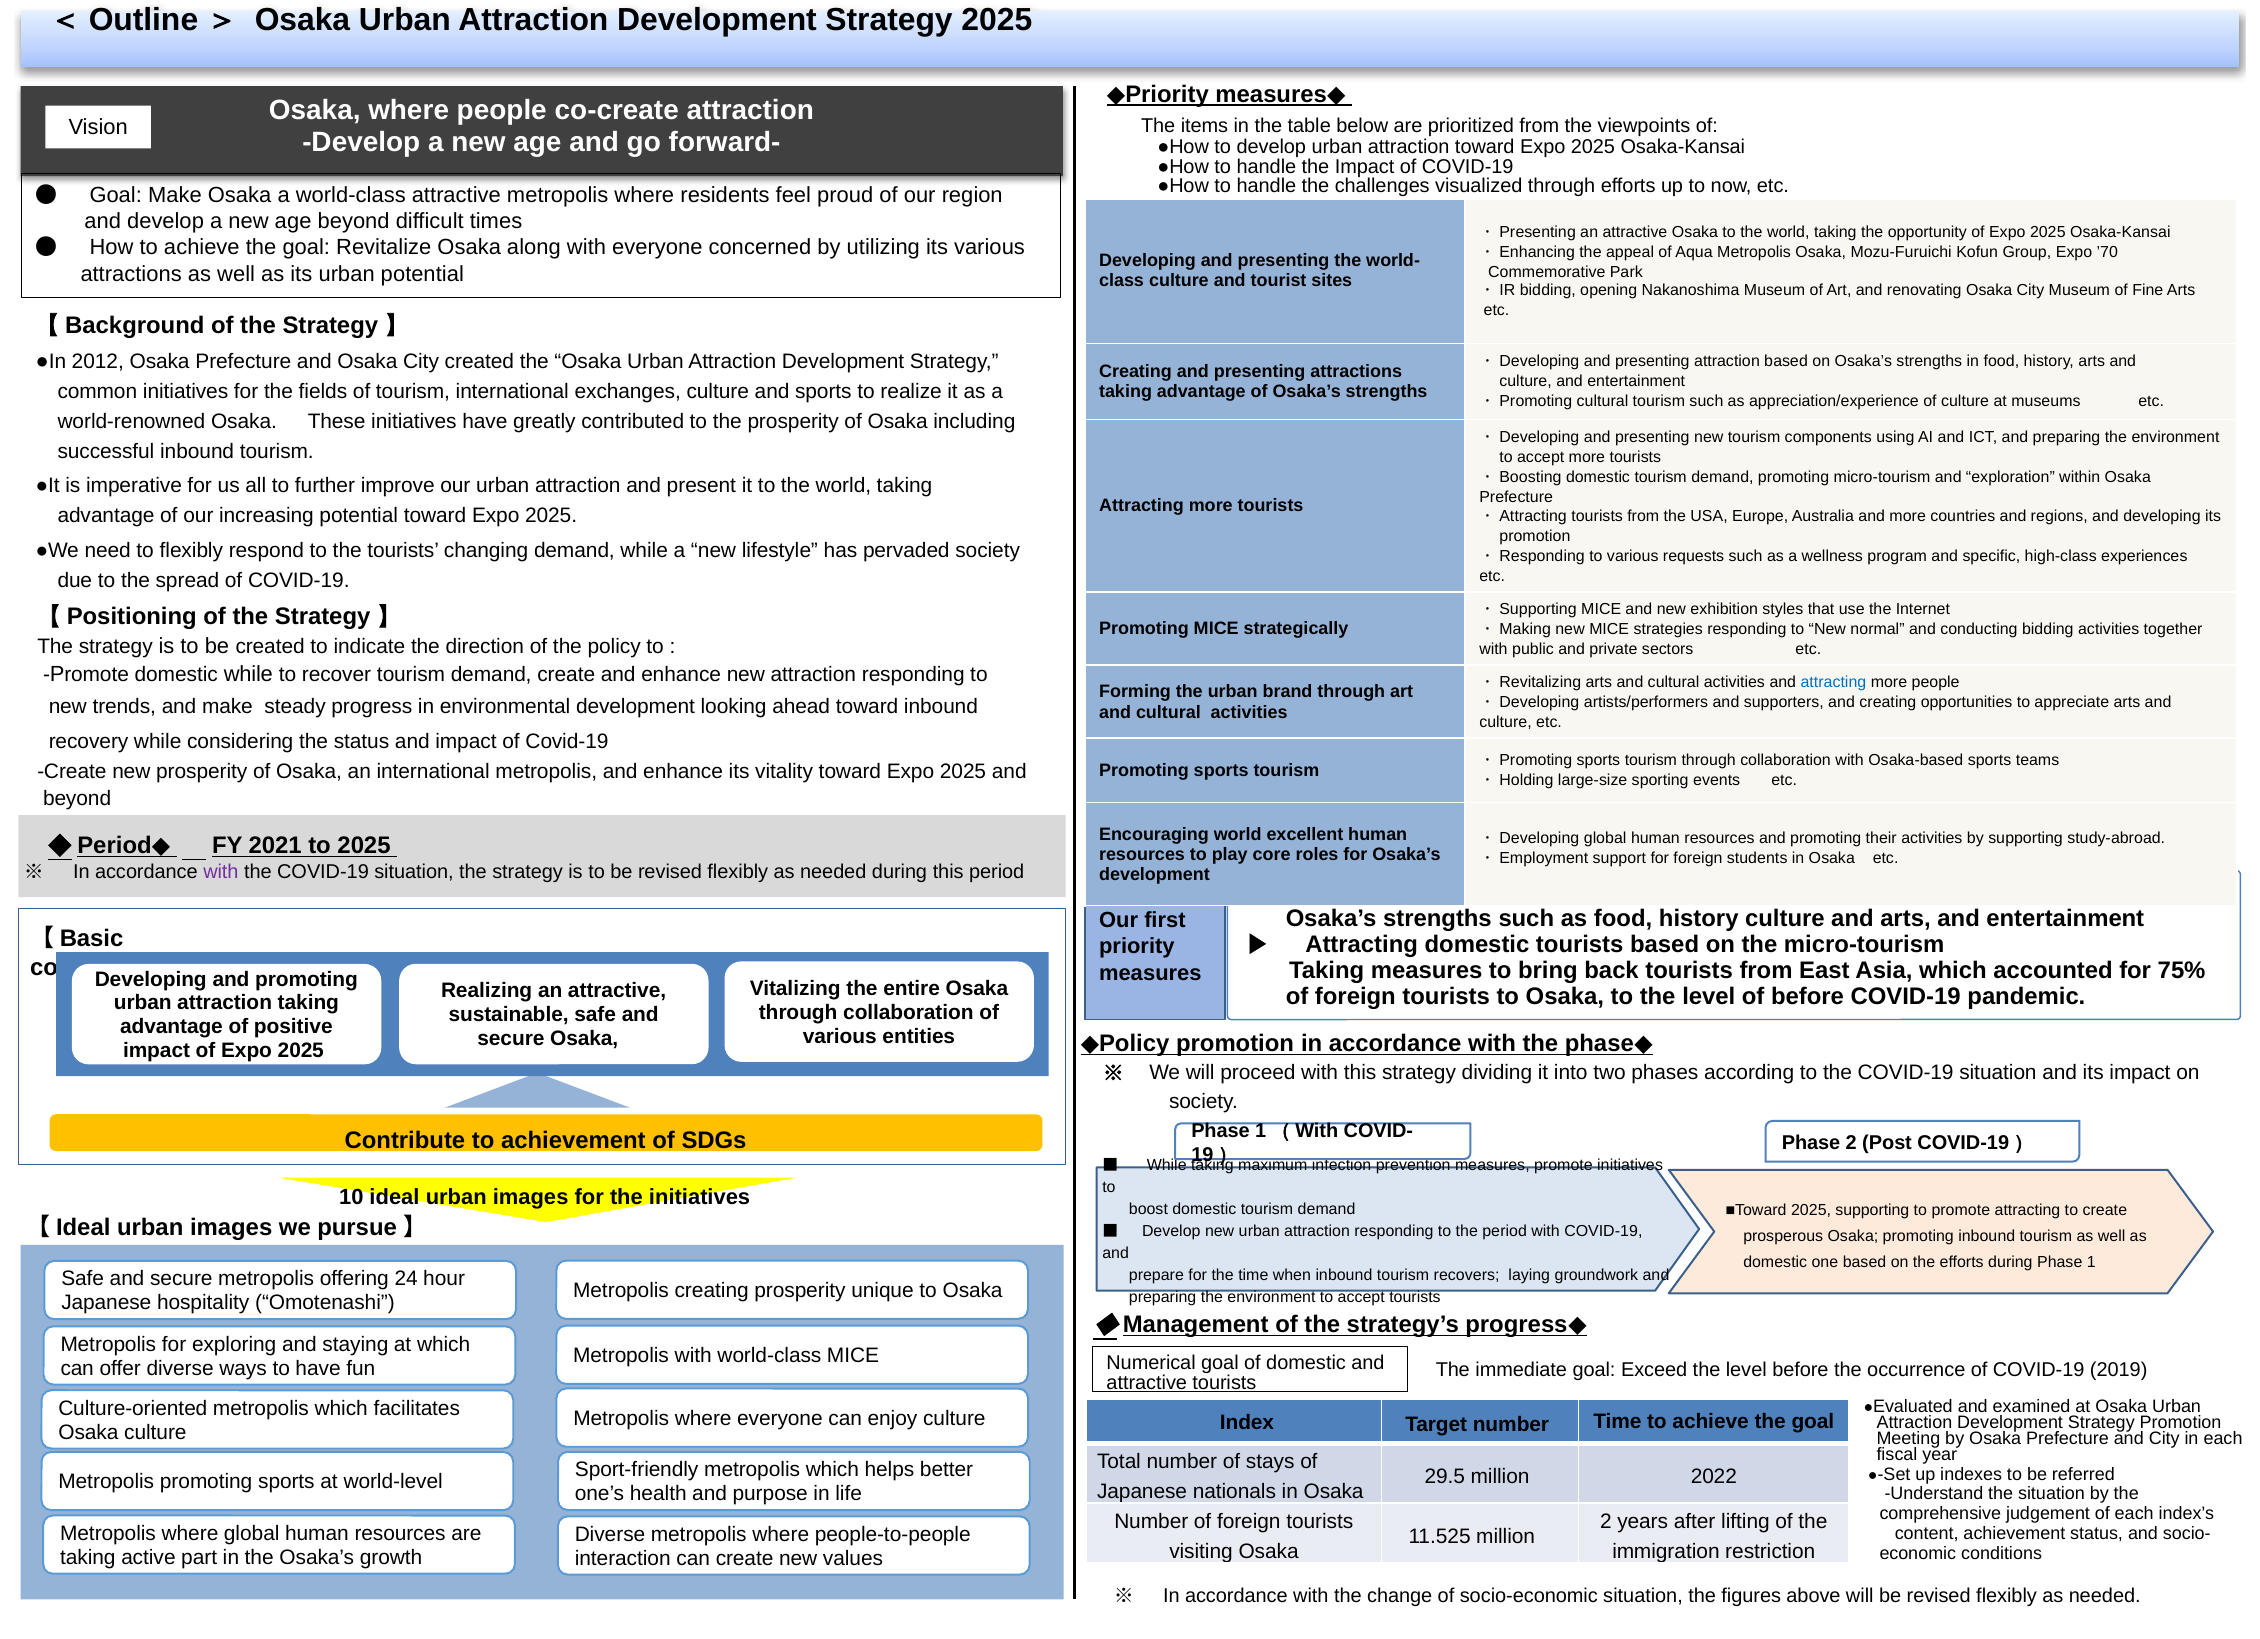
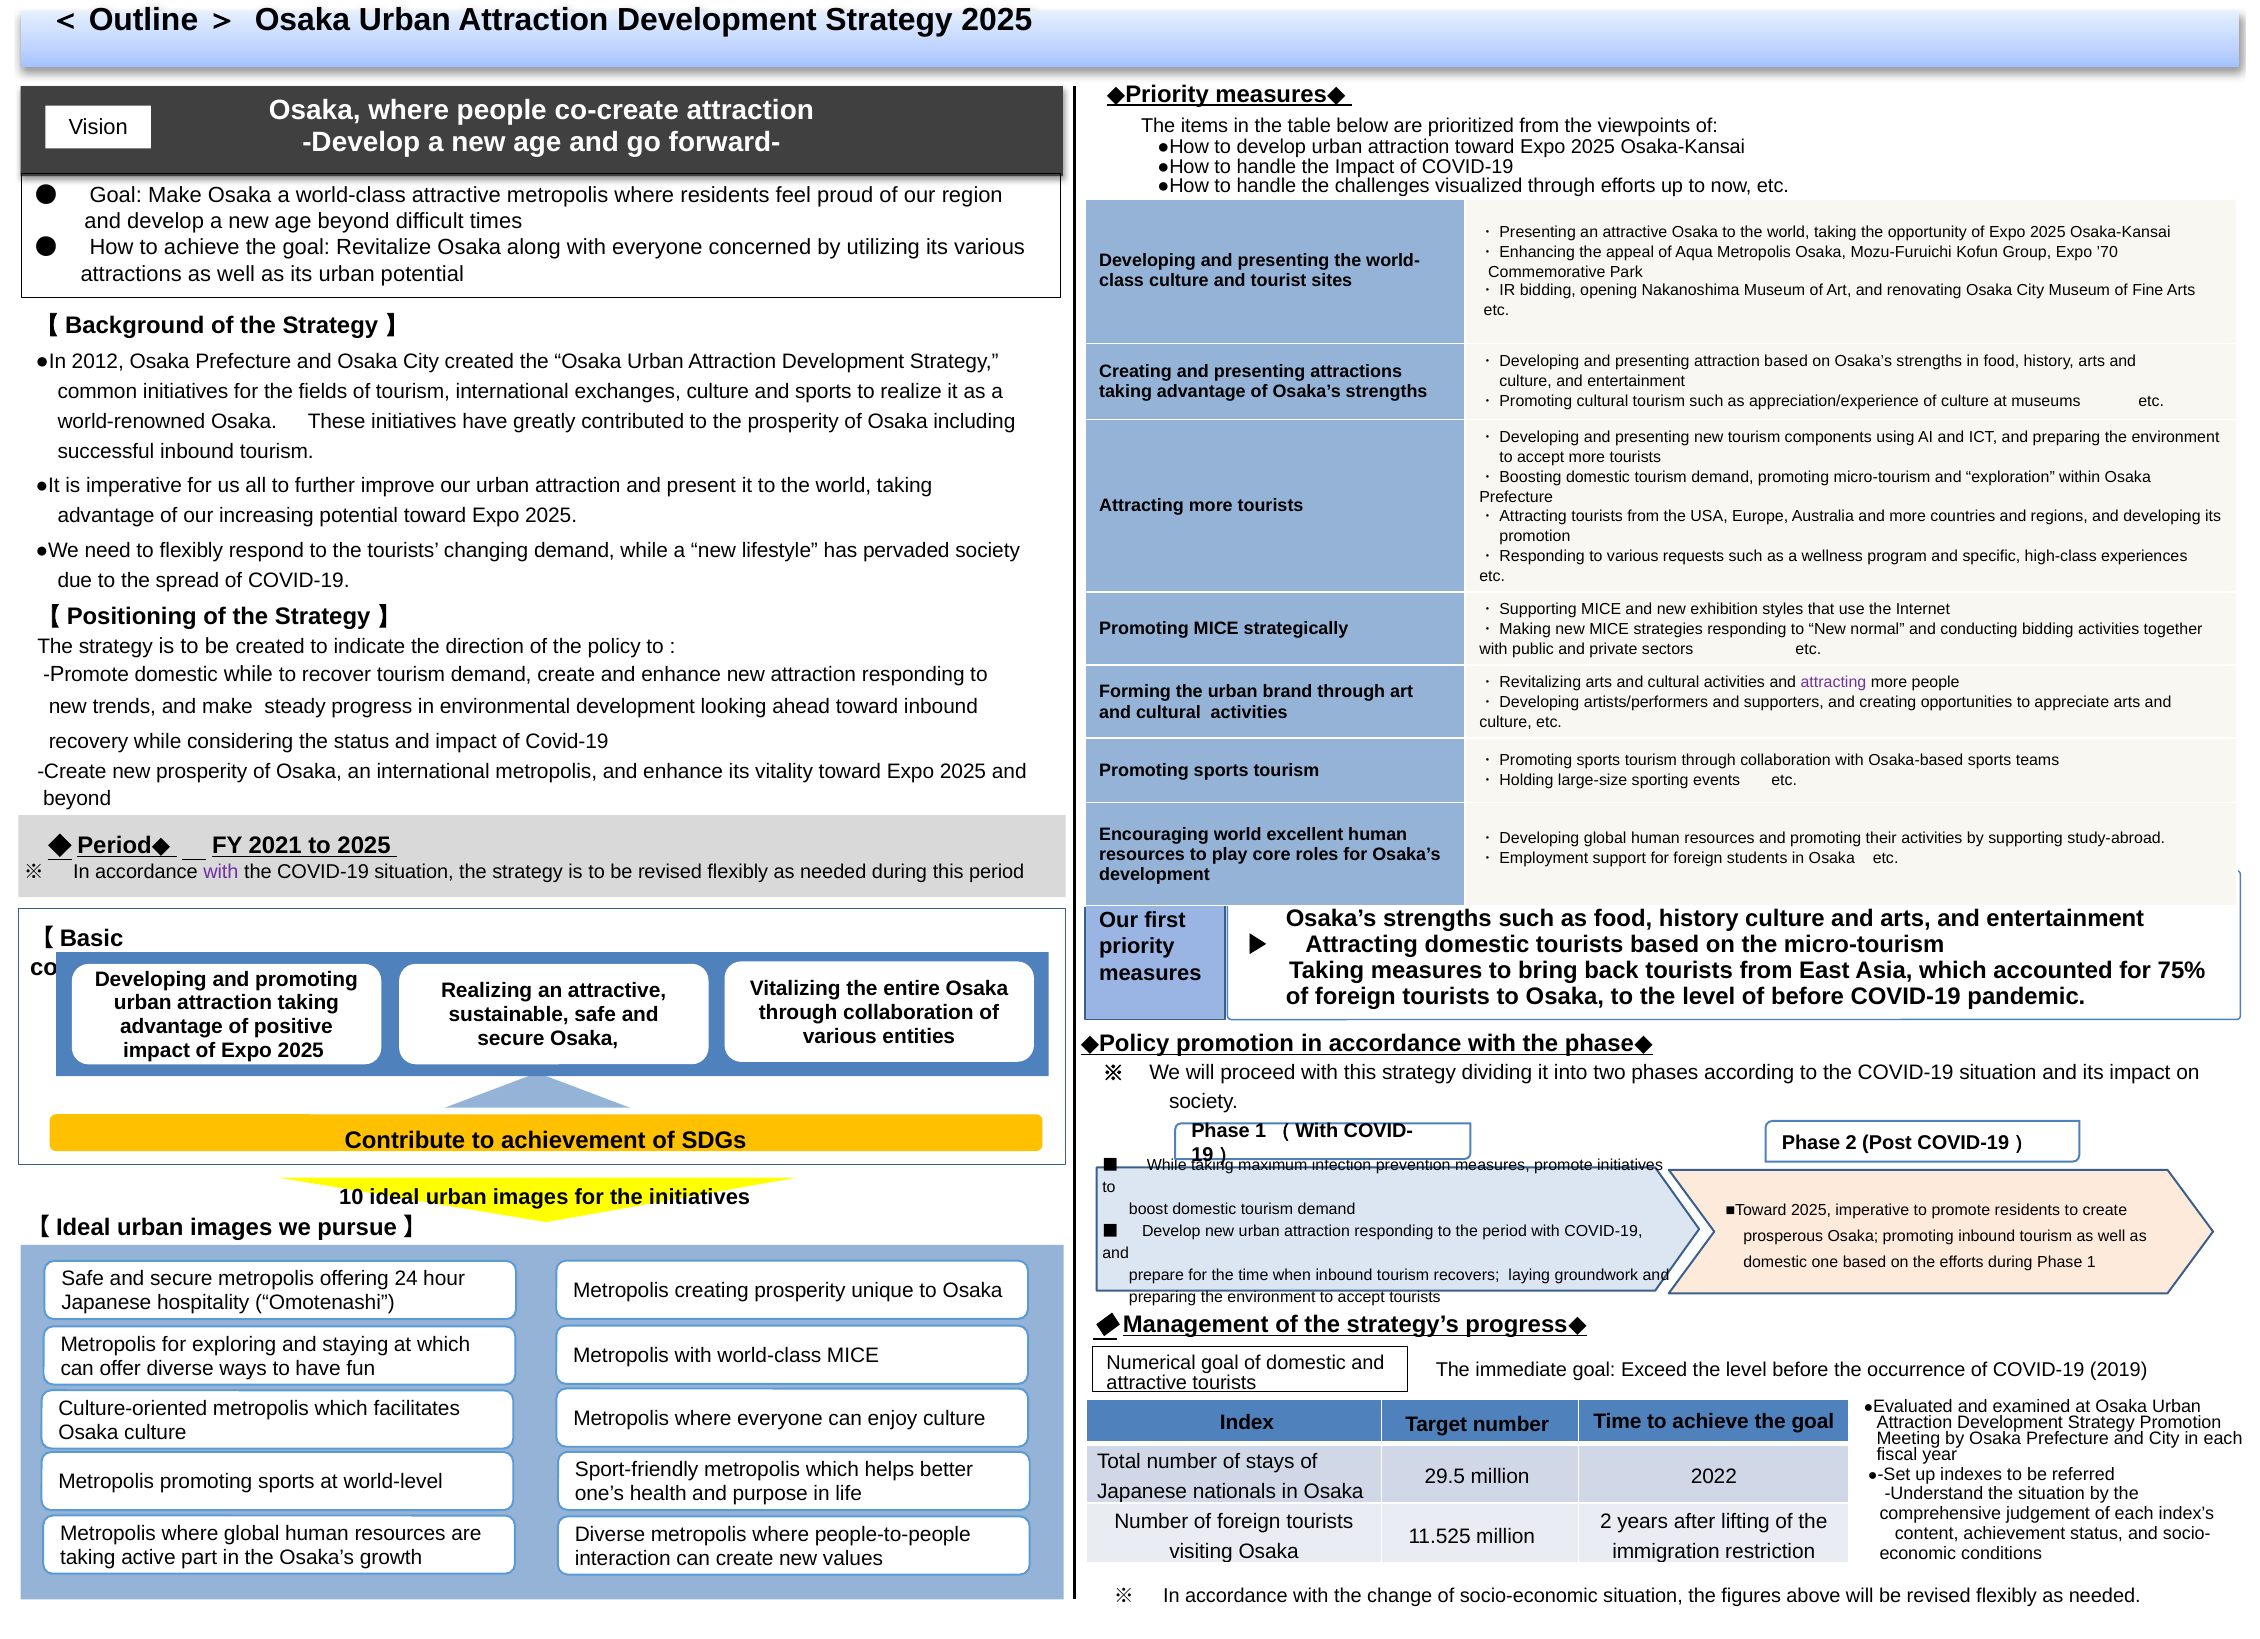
attracting at (1833, 682) colour: blue -> purple
2025 supporting: supporting -> imperative
promote attracting: attracting -> residents
